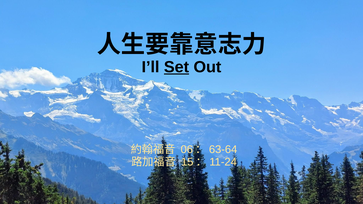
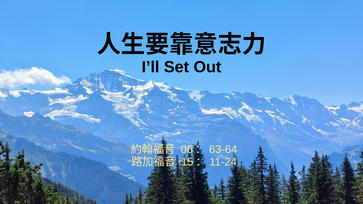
Set underline: present -> none
